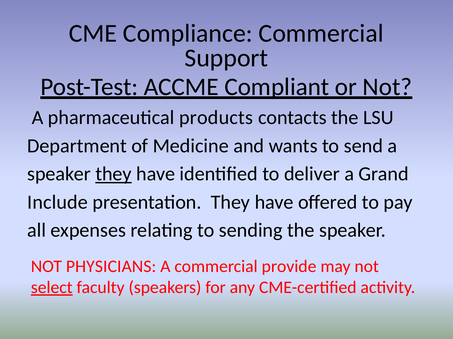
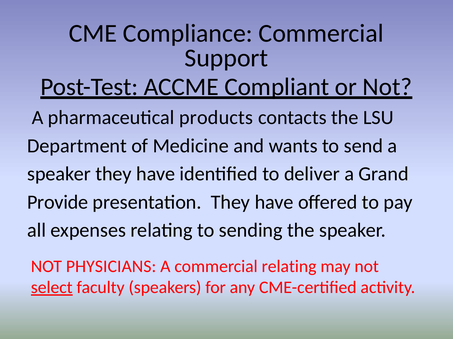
they at (114, 174) underline: present -> none
Include: Include -> Provide
commercial provide: provide -> relating
